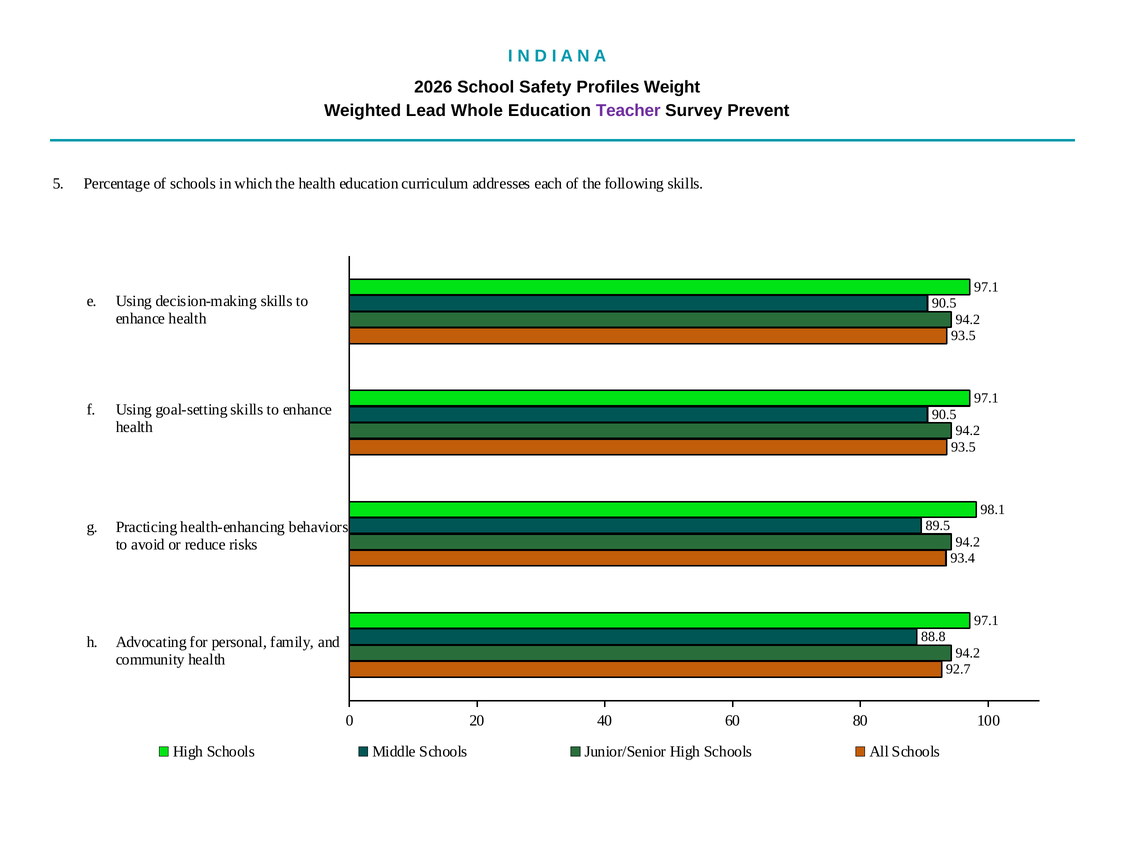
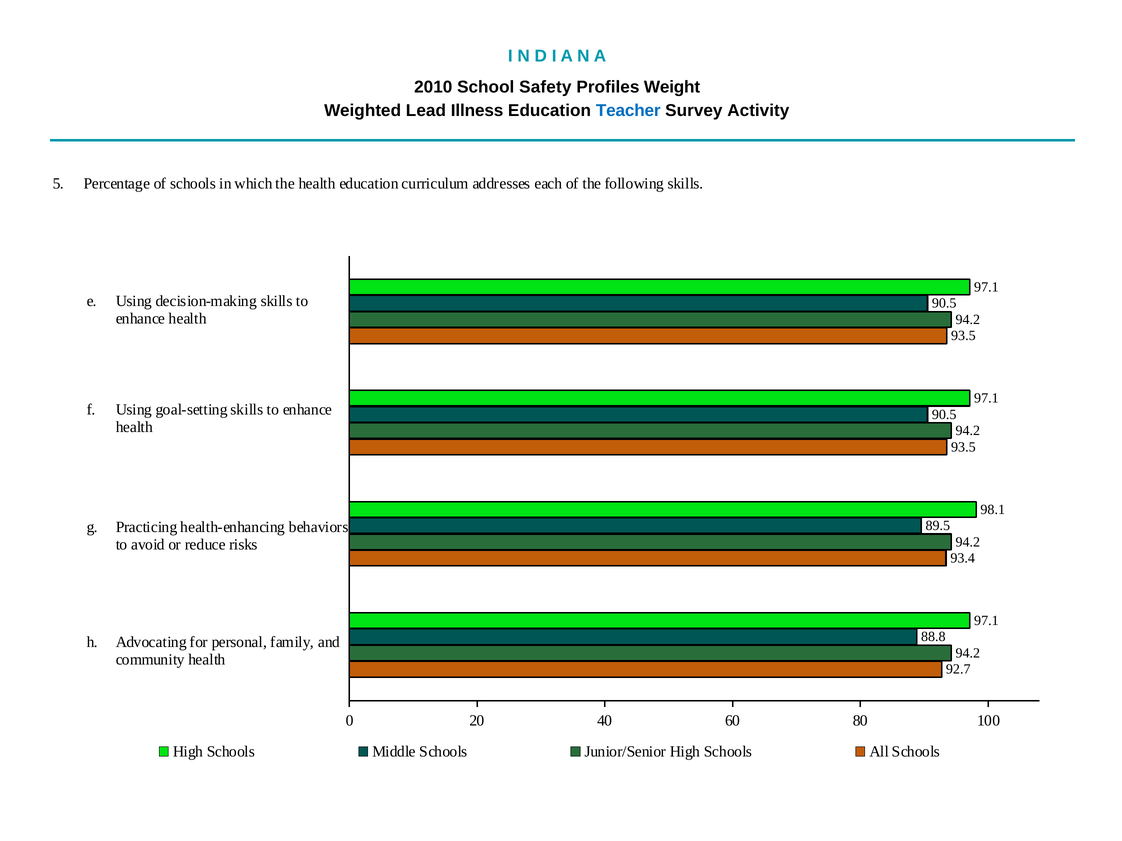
2026: 2026 -> 2010
Whole: Whole -> Illness
Teacher colour: purple -> blue
Prevent: Prevent -> Activity
